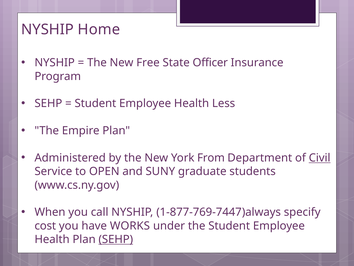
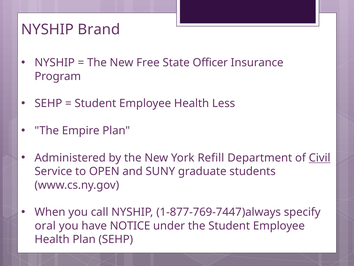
Home: Home -> Brand
From: From -> Refill
cost: cost -> oral
WORKS: WORKS -> NOTICE
SEHP at (116, 239) underline: present -> none
